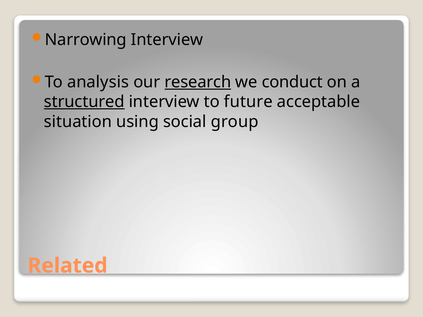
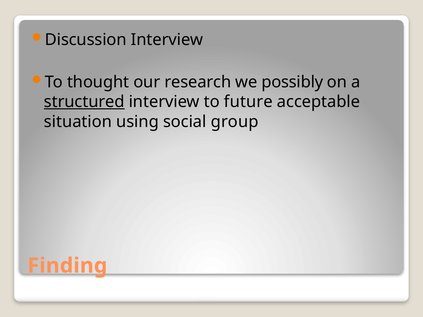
Narrowing: Narrowing -> Discussion
analysis: analysis -> thought
research underline: present -> none
conduct: conduct -> possibly
Related: Related -> Finding
